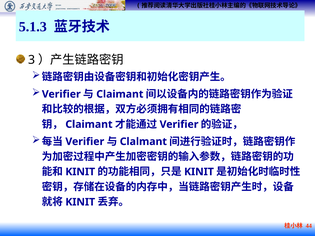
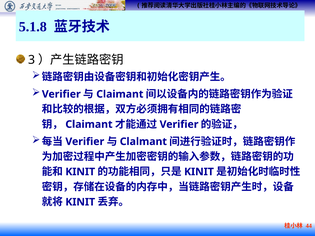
5.1.3: 5.1.3 -> 5.1.8
